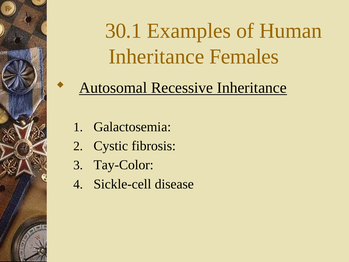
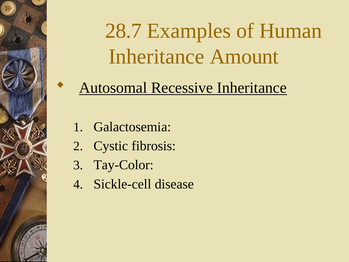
30.1: 30.1 -> 28.7
Females: Females -> Amount
